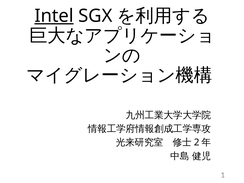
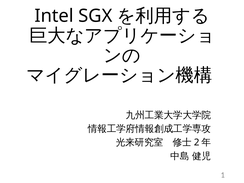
Intel underline: present -> none
